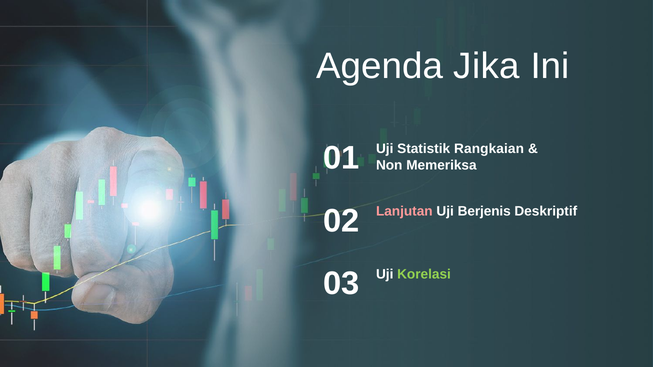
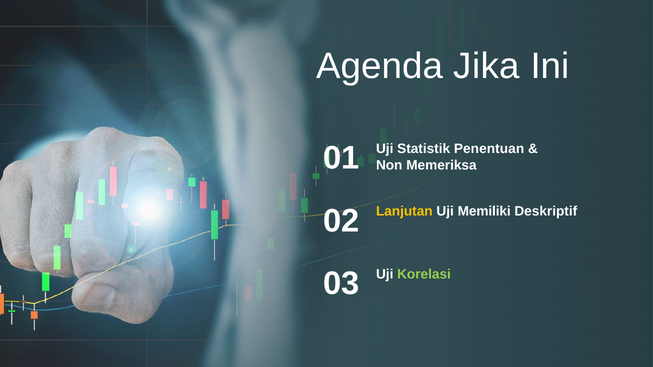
Rangkaian: Rangkaian -> Penentuan
Lanjutan colour: pink -> yellow
Berjenis: Berjenis -> Memiliki
